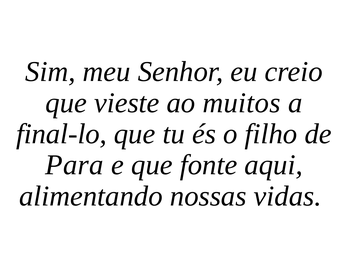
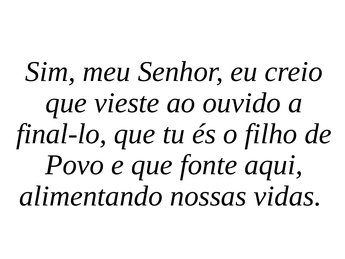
muitos: muitos -> ouvido
Para: Para -> Povo
